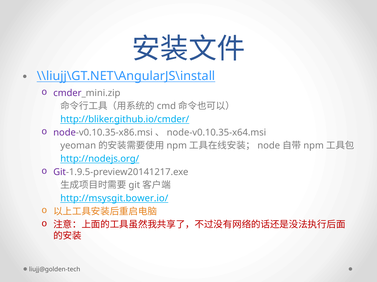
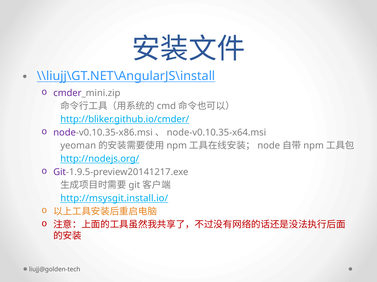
http://msysgit.bower.io/: http://msysgit.bower.io/ -> http://msysgit.install.io/
